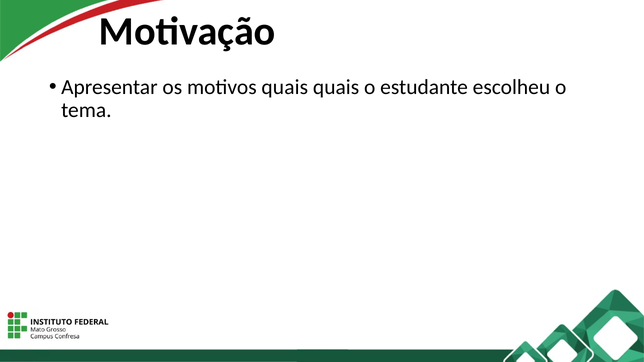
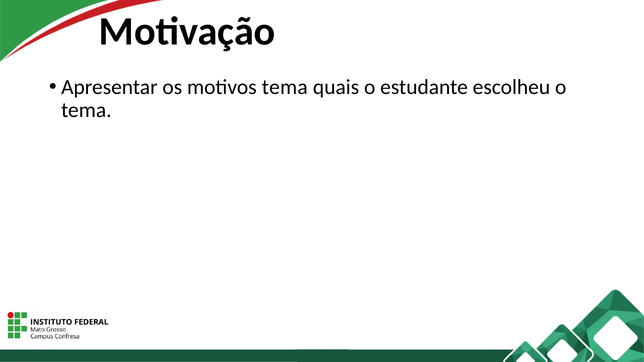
motivos quais: quais -> tema
